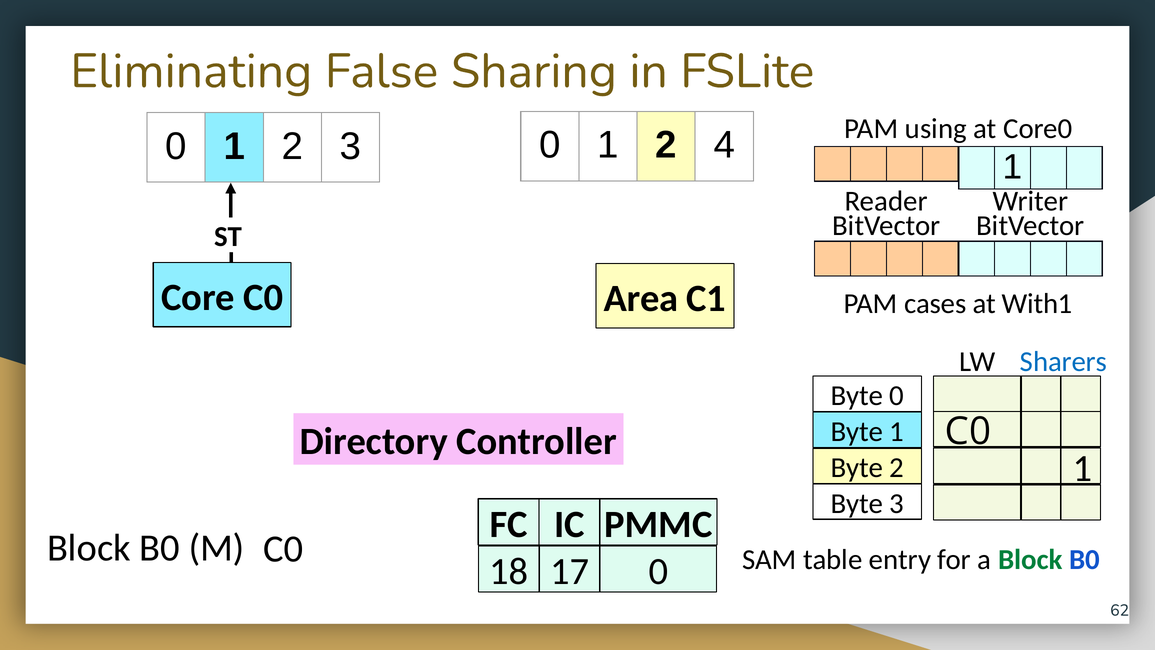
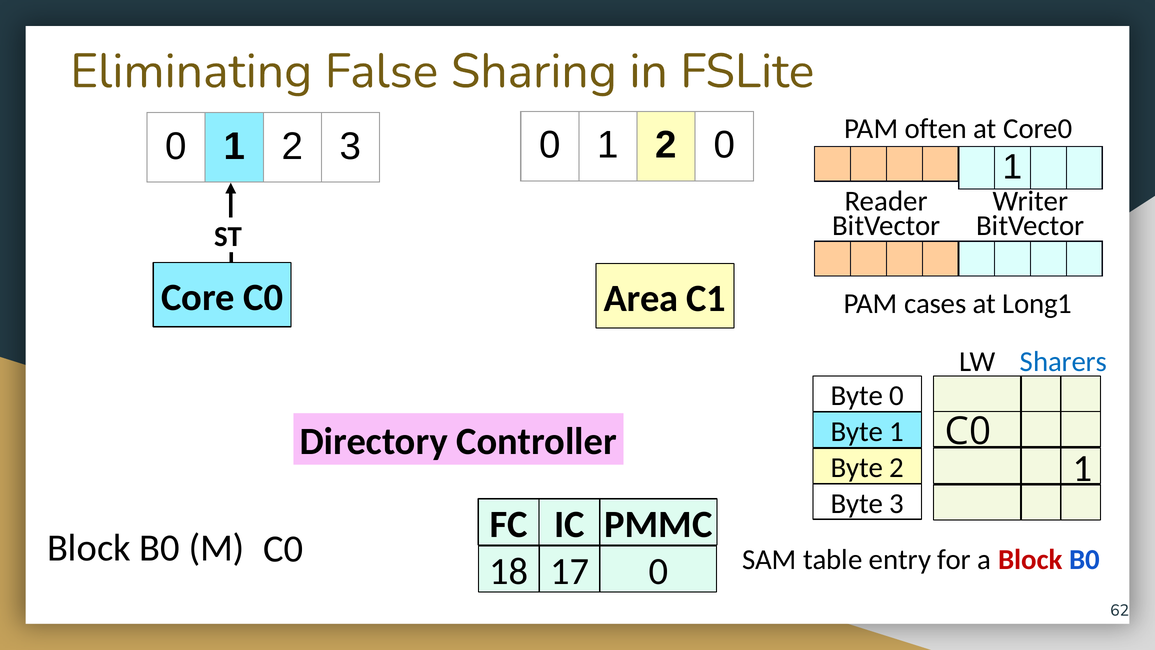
using: using -> often
1 2 4: 4 -> 0
With1: With1 -> Long1
Block at (1030, 559) colour: green -> red
